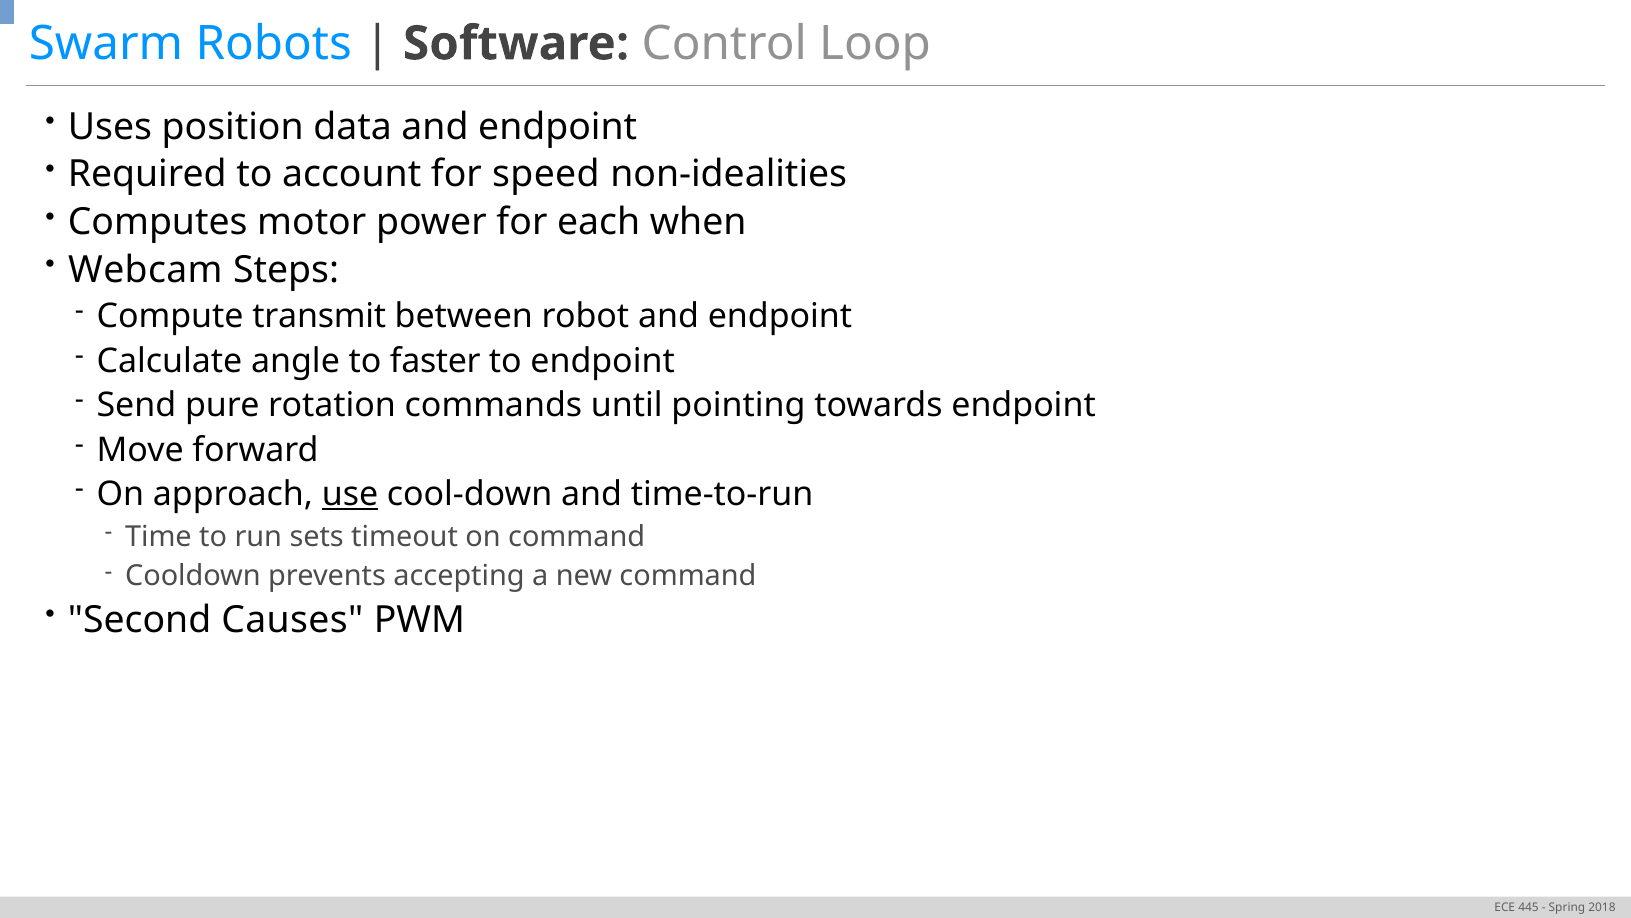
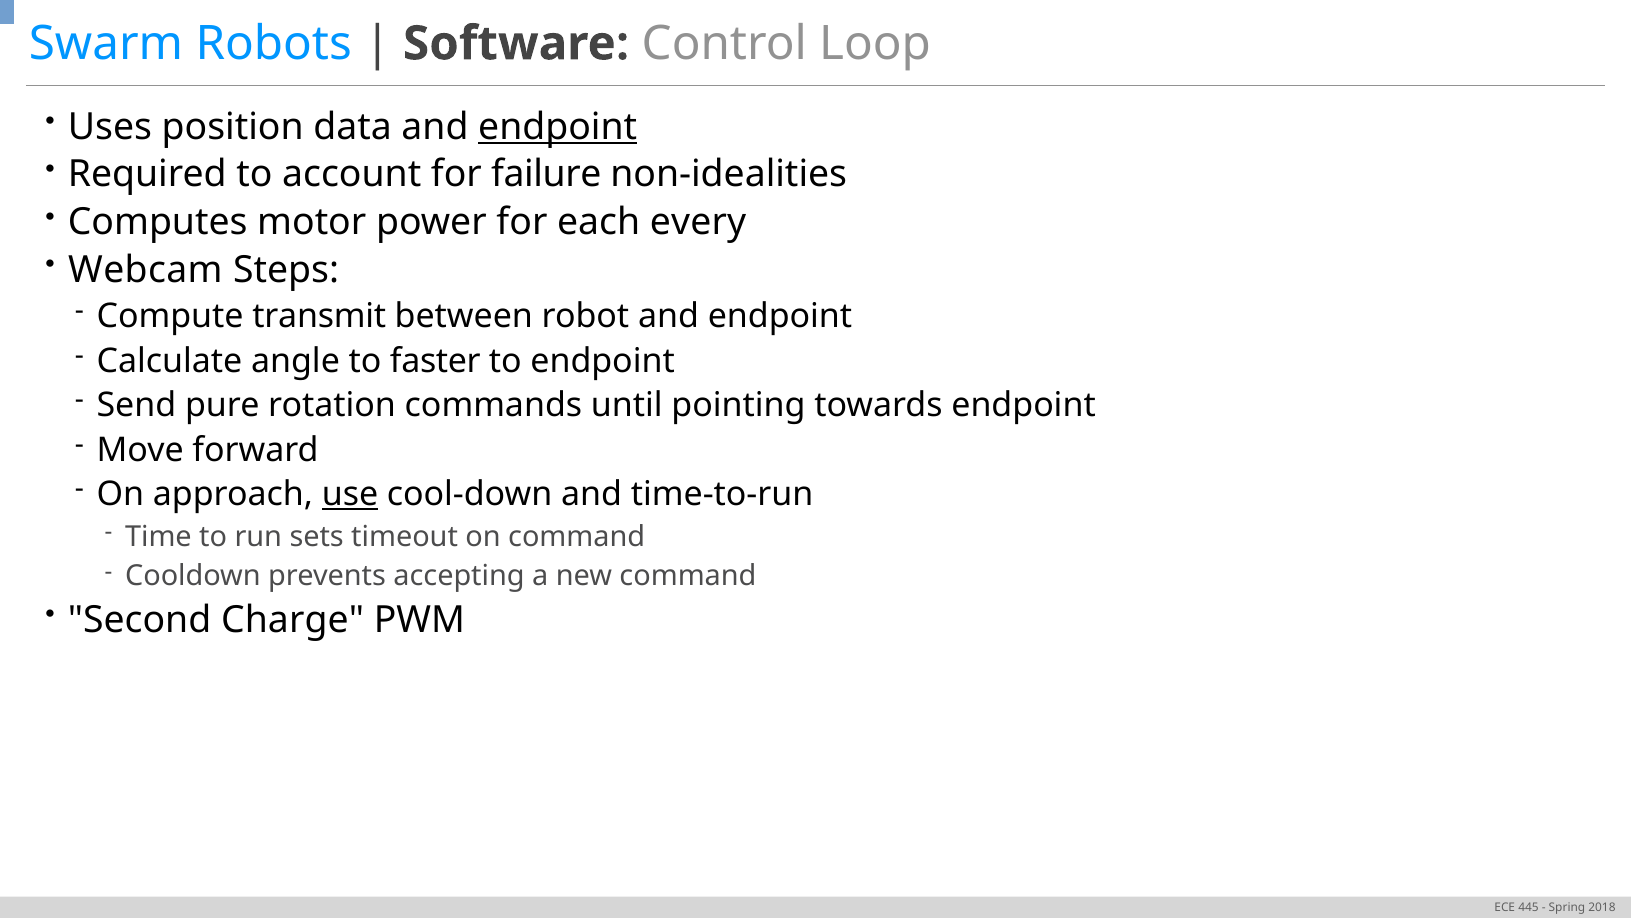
endpoint at (558, 127) underline: none -> present
speed: speed -> failure
when: when -> every
Causes: Causes -> Charge
